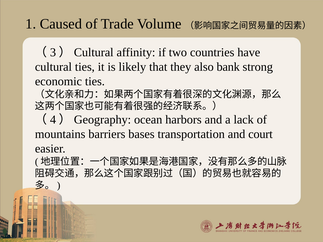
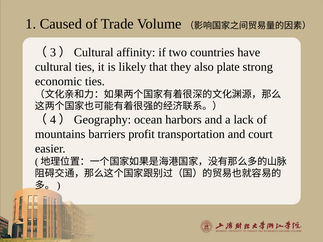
bank: bank -> plate
bases: bases -> profit
